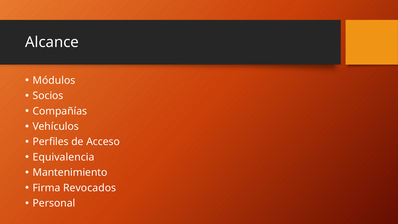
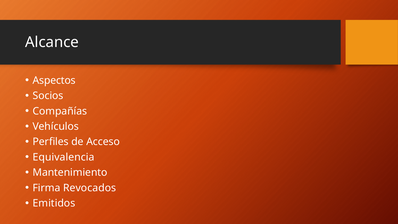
Módulos: Módulos -> Aspectos
Personal: Personal -> Emitidos
